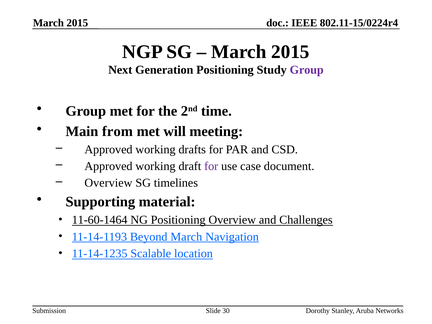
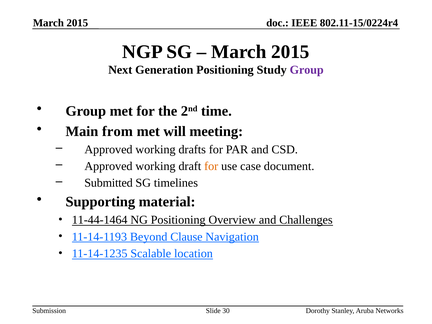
for at (211, 166) colour: purple -> orange
Overview at (108, 183): Overview -> Submitted
11-60-1464: 11-60-1464 -> 11-44-1464
Beyond March: March -> Clause
